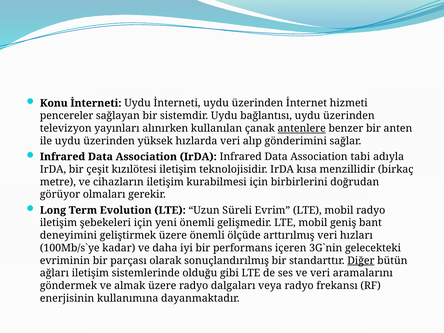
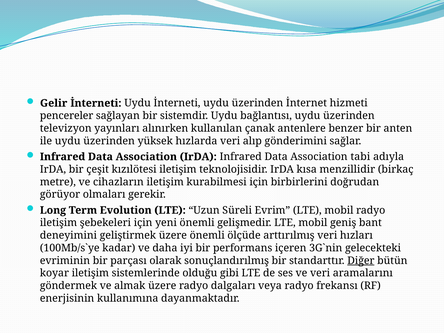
Konu: Konu -> Gelir
antenlere underline: present -> none
ağları: ağları -> koyar
